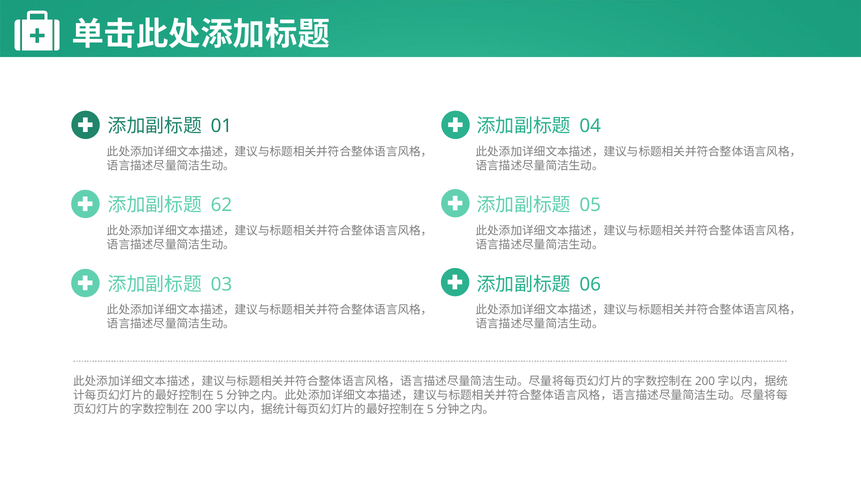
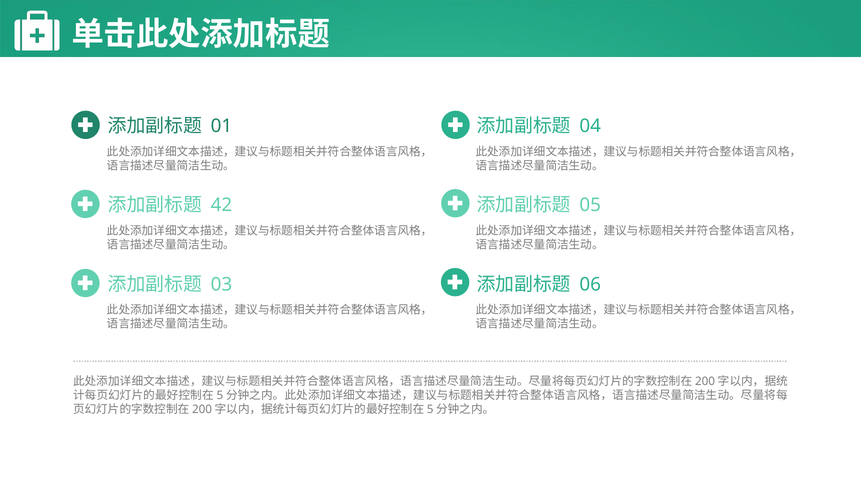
62: 62 -> 42
